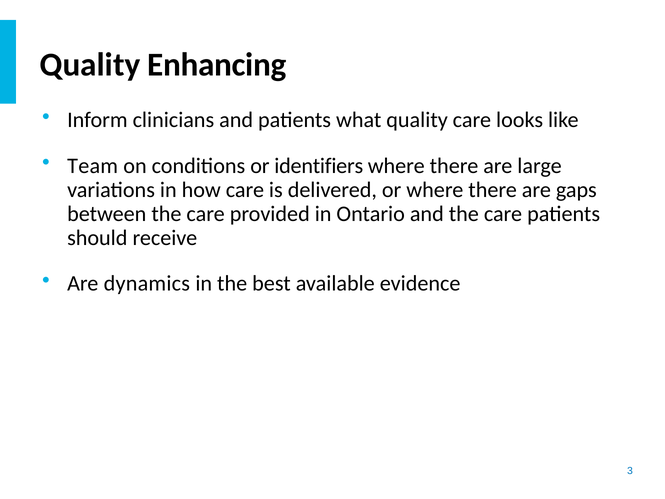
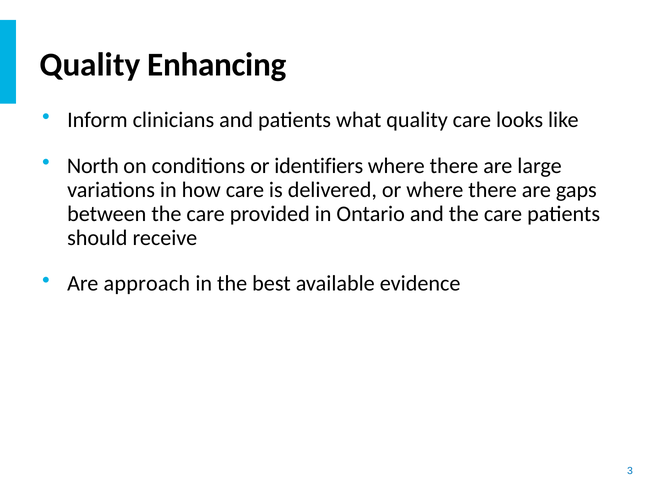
Team: Team -> North
dynamics: dynamics -> approach
